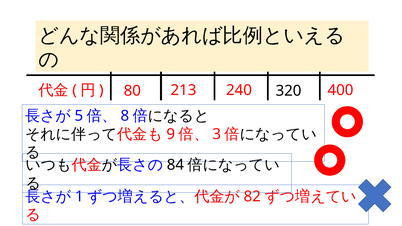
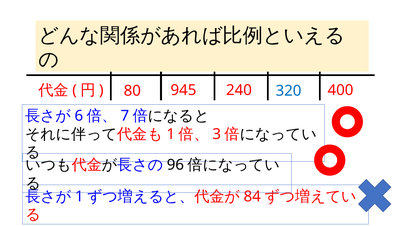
213: 213 -> 945
320 colour: black -> blue
5 at (79, 116): 5 -> 6
8: 8 -> 7
9 at (171, 134): 9 -> 1
84: 84 -> 96
82: 82 -> 84
